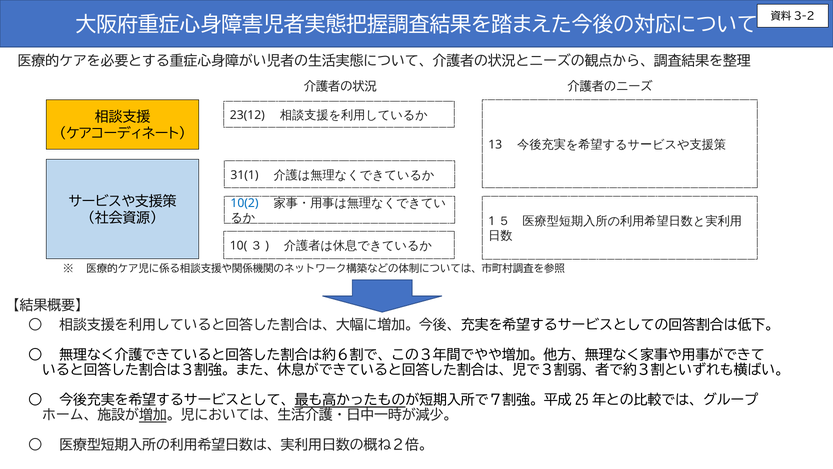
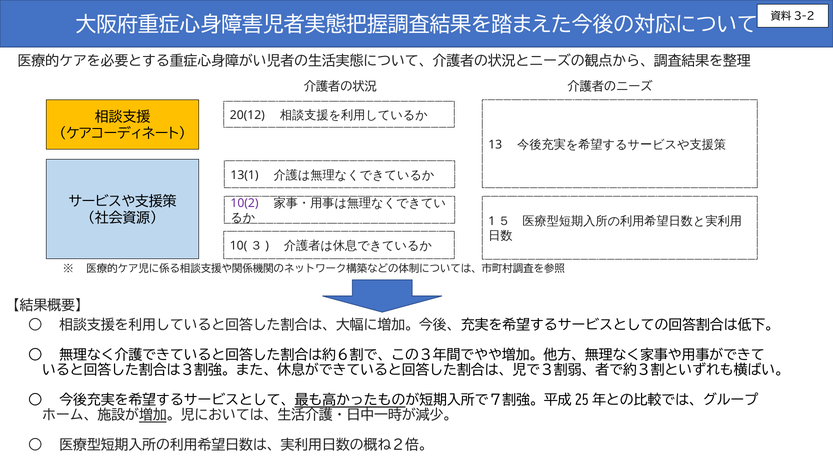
23(12: 23(12 -> 20(12
31(1: 31(1 -> 13(1
10(2 colour: blue -> purple
